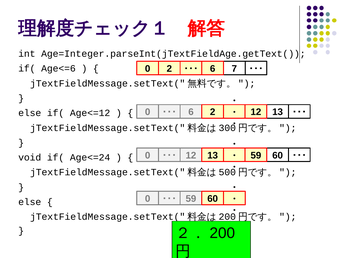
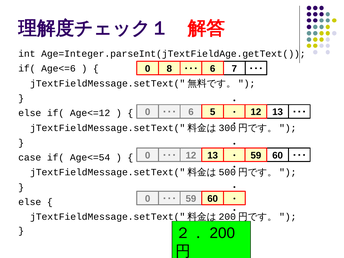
0 2: 2 -> 8
6 2: 2 -> 5
void: void -> case
Age<=24: Age<=24 -> Age<=54
